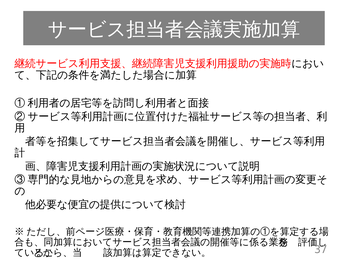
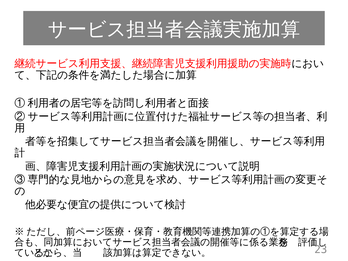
37: 37 -> 23
